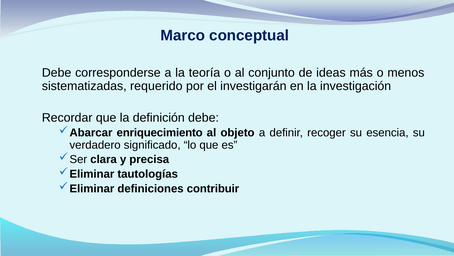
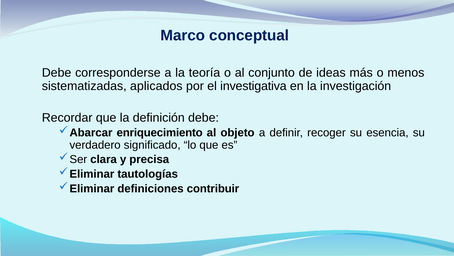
requerido: requerido -> aplicados
investigarán: investigarán -> investigativa
